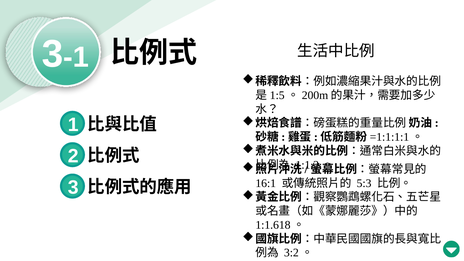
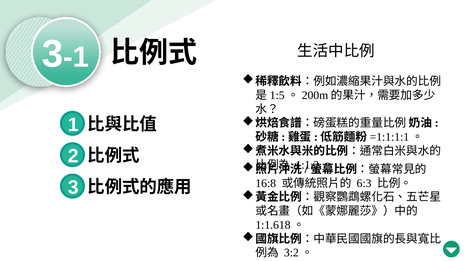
16:1: 16:1 -> 16:8
5:3: 5:3 -> 6:3
